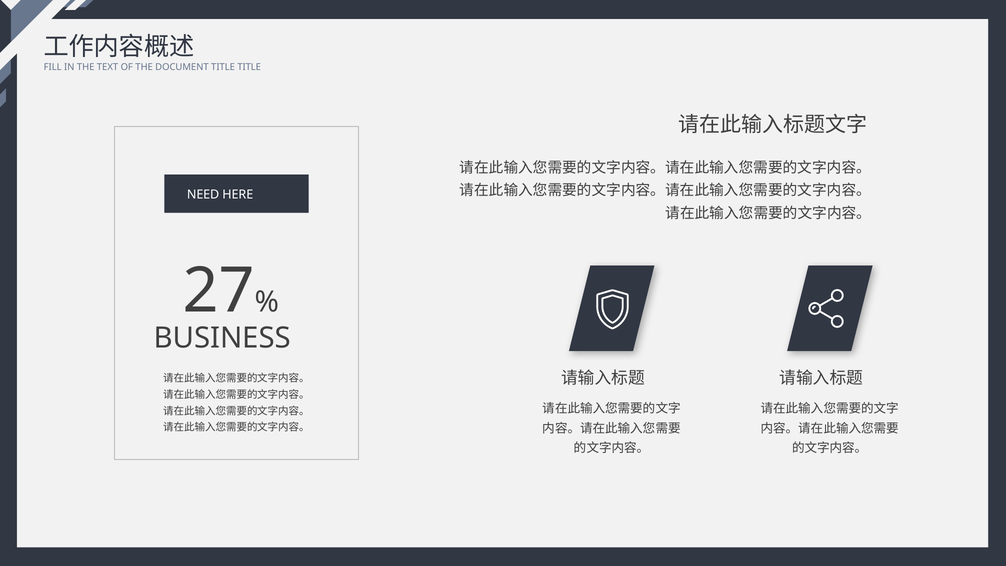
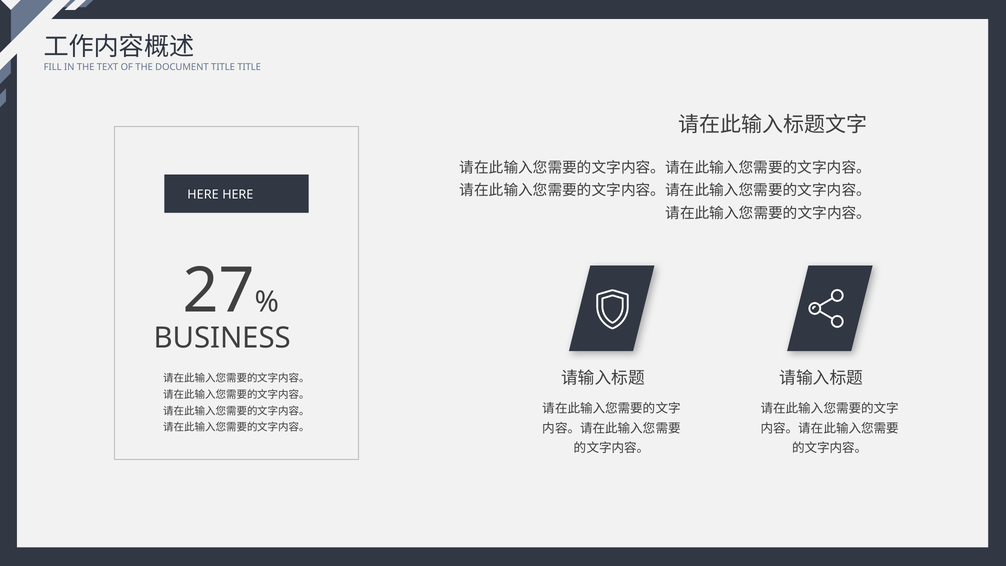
NEED at (203, 194): NEED -> HERE
